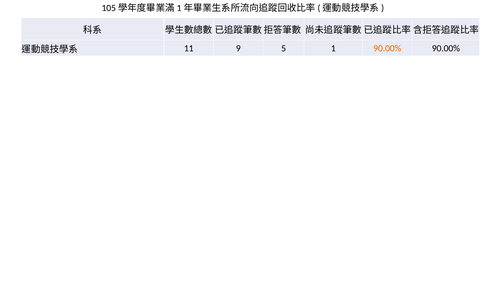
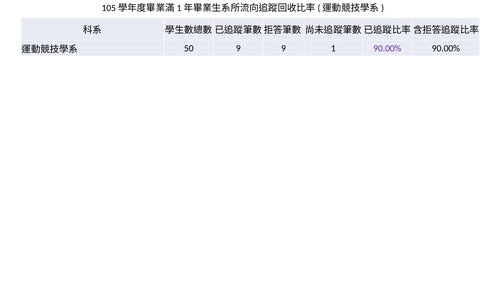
11: 11 -> 50
9 5: 5 -> 9
90.00% at (387, 48) colour: orange -> purple
